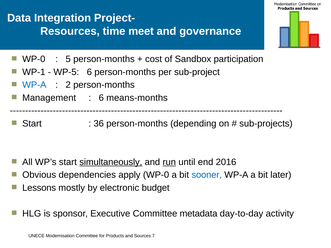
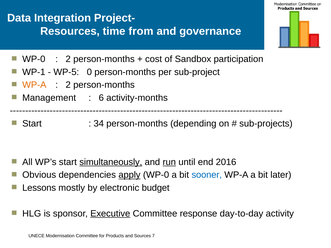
meet: meet -> from
5 at (68, 59): 5 -> 2
WP-5 6: 6 -> 0
WP-A at (34, 85) colour: blue -> orange
means-months: means-months -> activity-months
36: 36 -> 34
apply underline: none -> present
Executive underline: none -> present
metadata: metadata -> response
